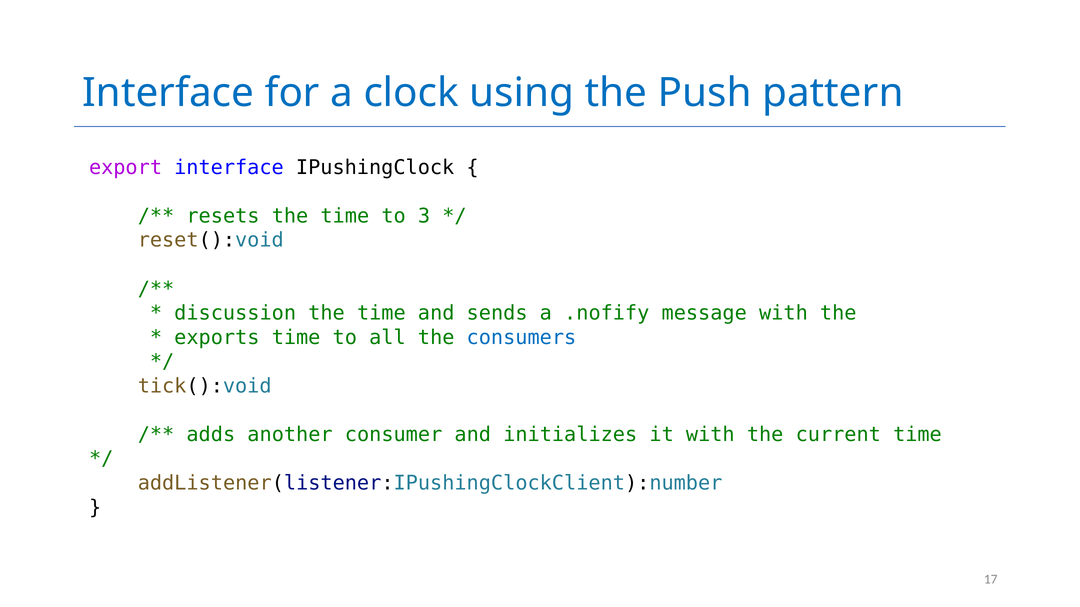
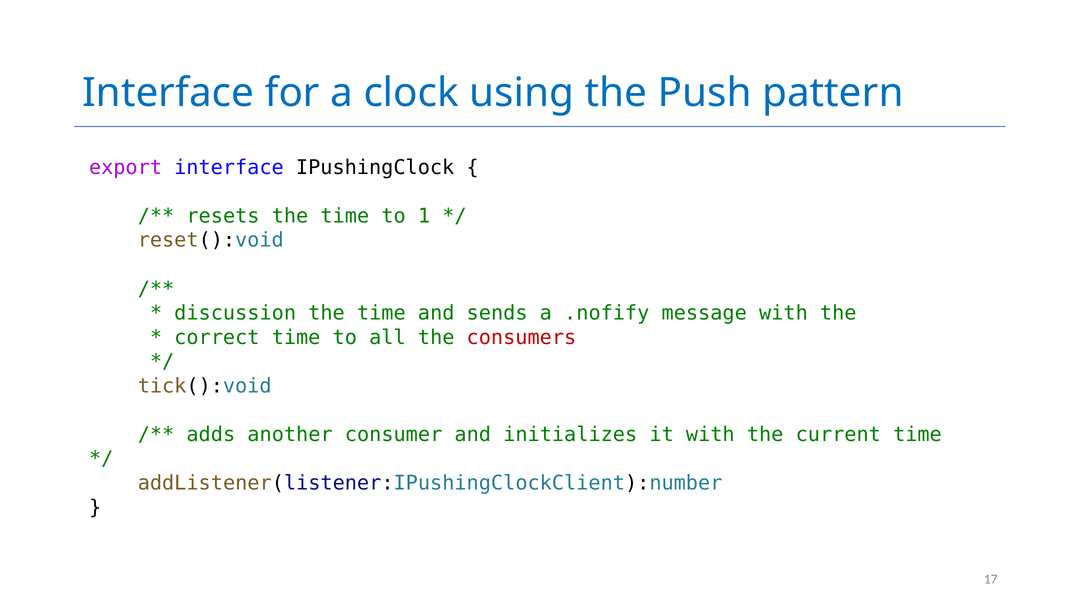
3: 3 -> 1
exports: exports -> correct
consumers colour: blue -> red
